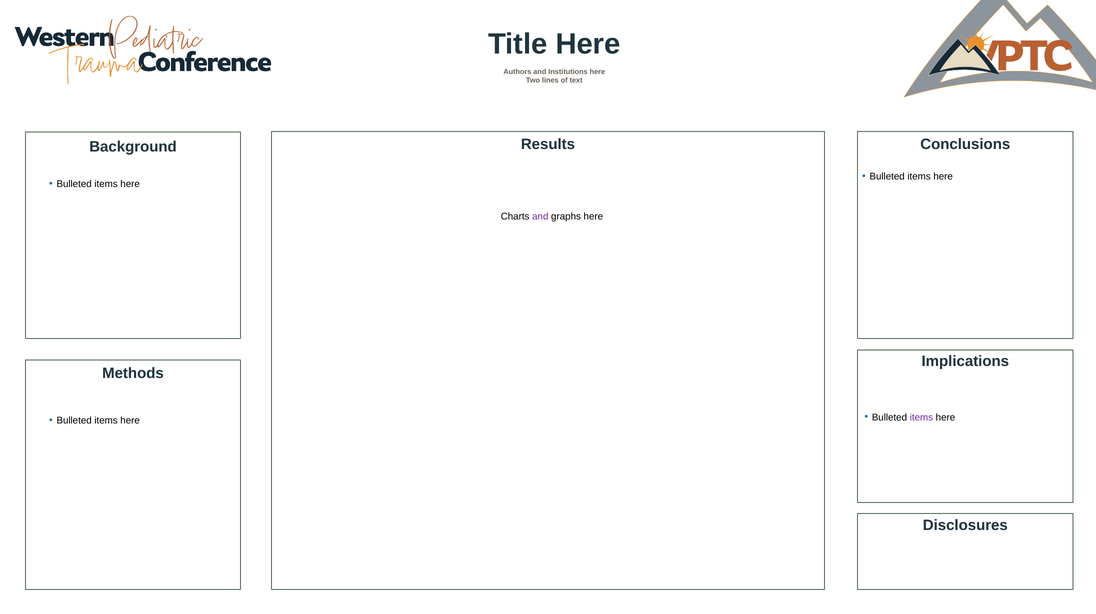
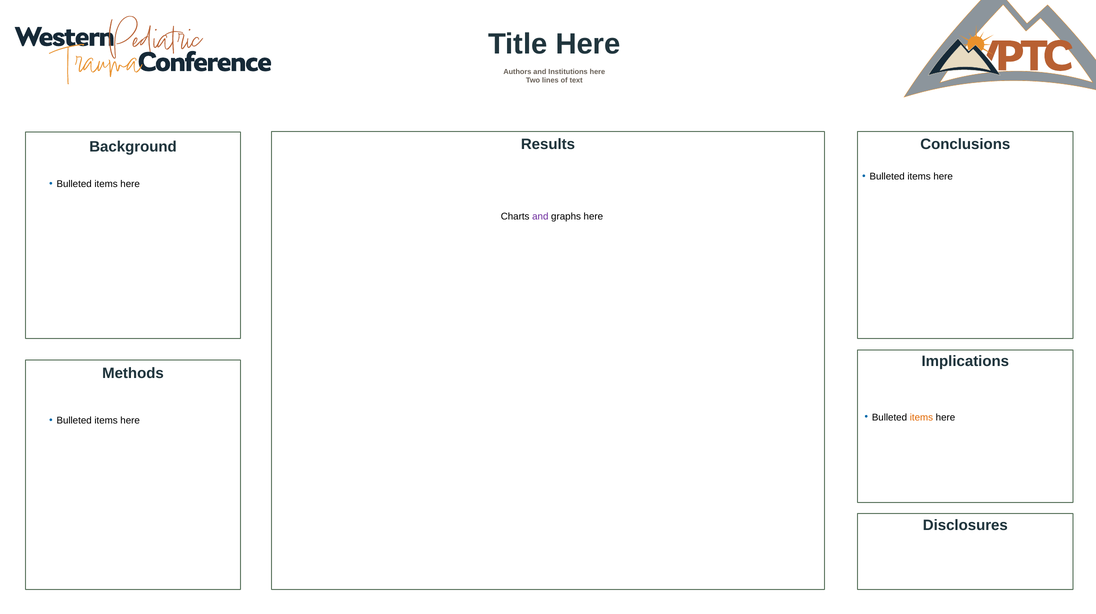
items at (921, 417) colour: purple -> orange
